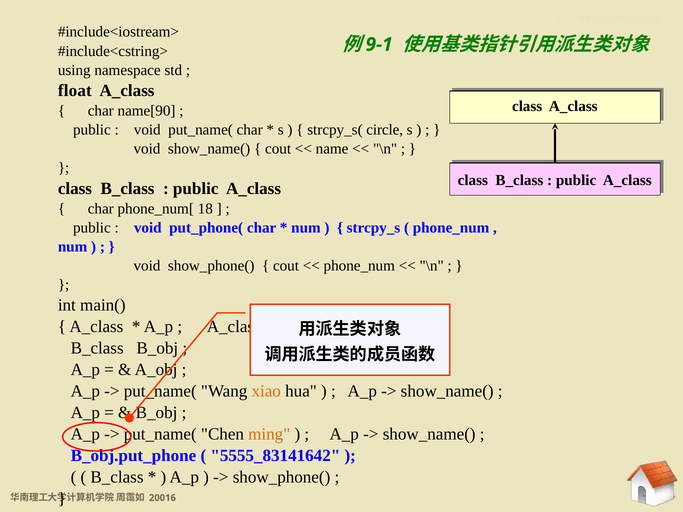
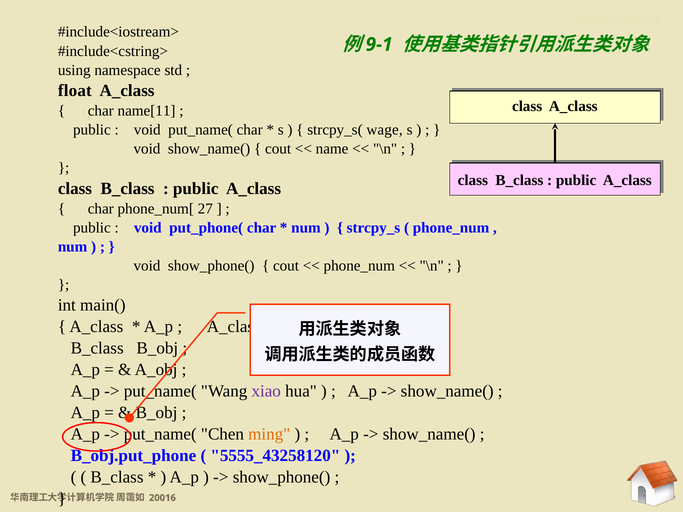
name[90: name[90 -> name[11
circle: circle -> wage
18: 18 -> 27
xiao colour: orange -> purple
5555_83141642: 5555_83141642 -> 5555_43258120
